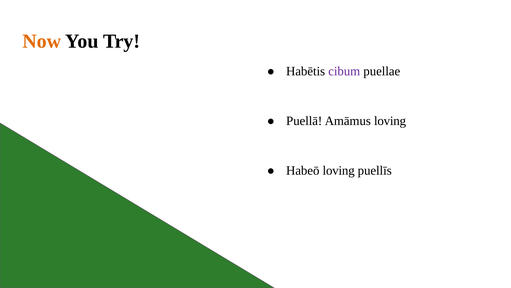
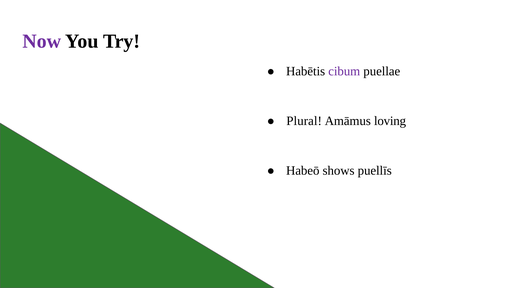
Now colour: orange -> purple
Puellā: Puellā -> Plural
Habeō loving: loving -> shows
